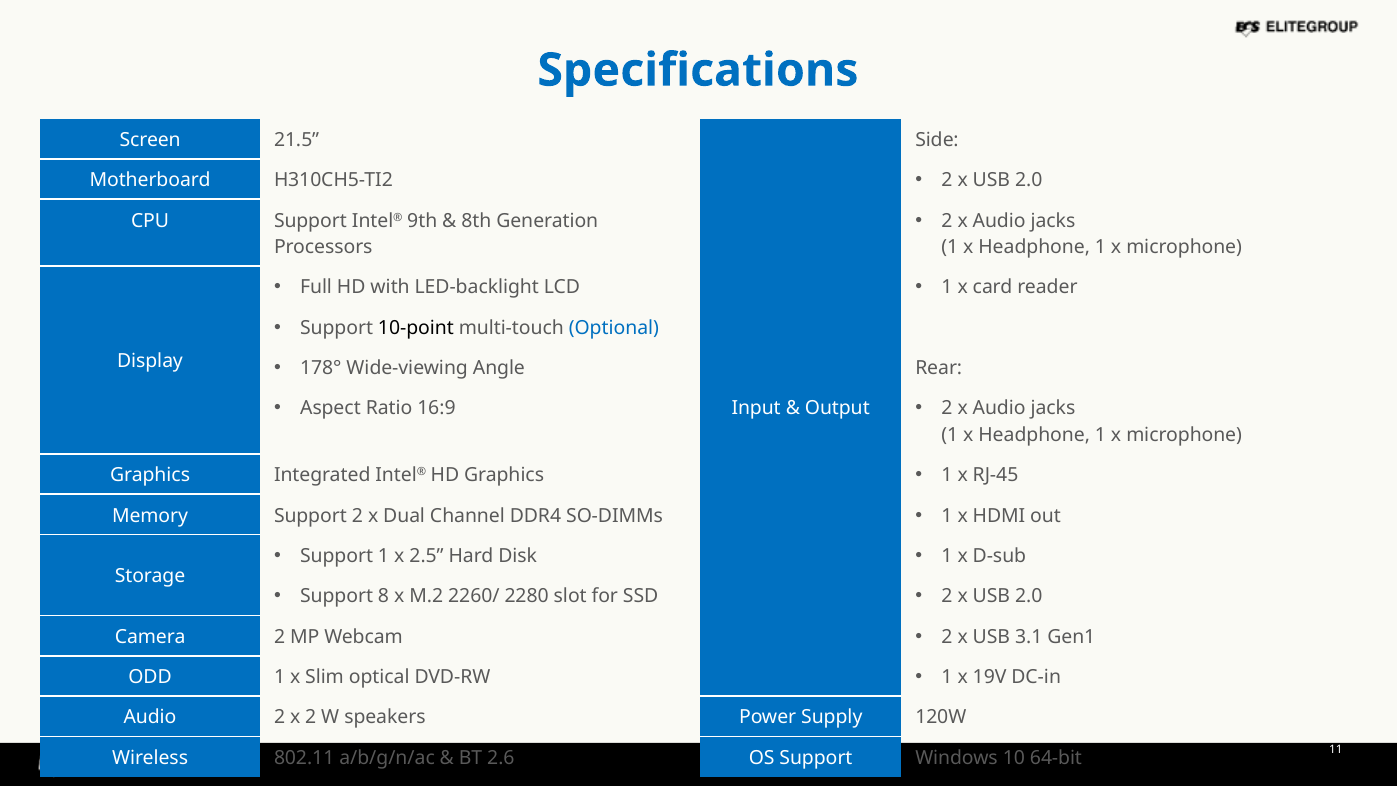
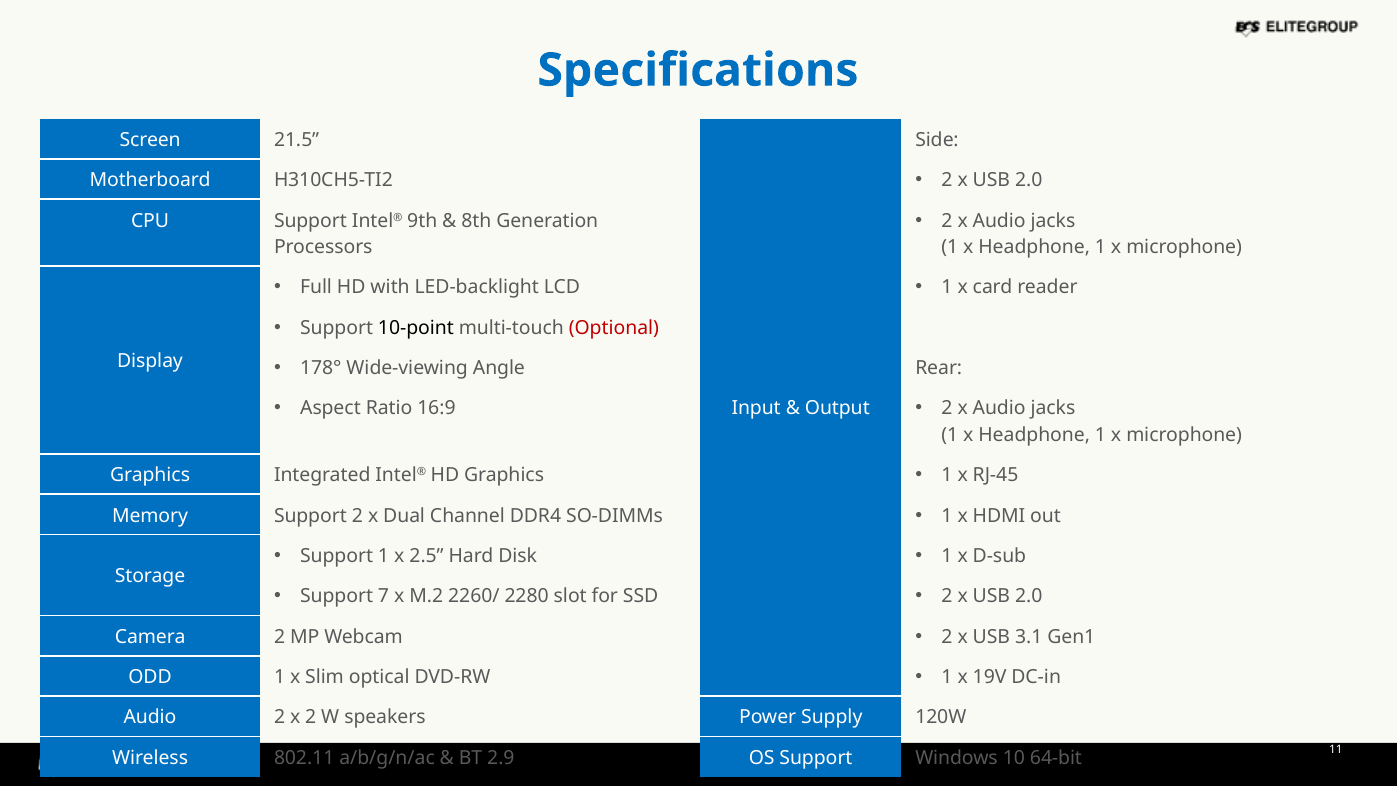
Optional colour: blue -> red
8: 8 -> 7
2.6: 2.6 -> 2.9
